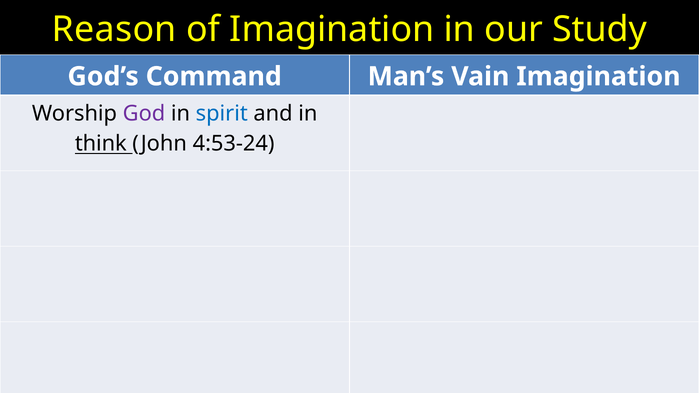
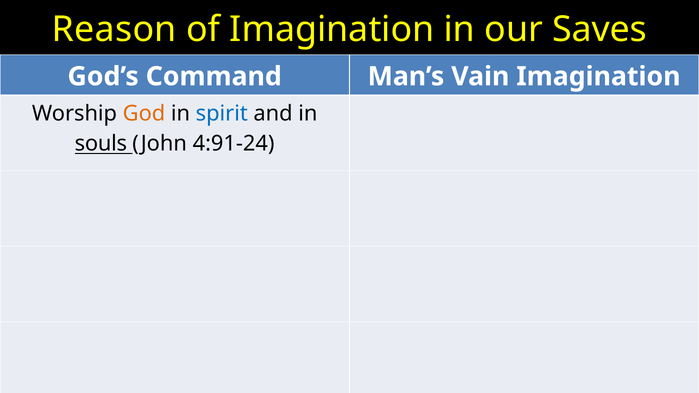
Study: Study -> Saves
God colour: purple -> orange
think: think -> souls
4:53-24: 4:53-24 -> 4:91-24
